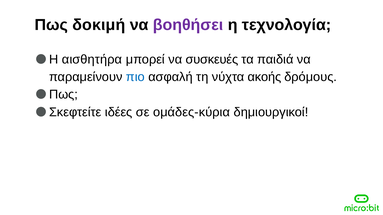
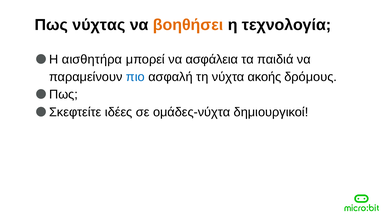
δοκιμή: δοκιμή -> νύχτας
βοηθήσει colour: purple -> orange
συσκευές: συσκευές -> ασφάλεια
ομάδες-κύρια: ομάδες-κύρια -> ομάδες-νύχτα
